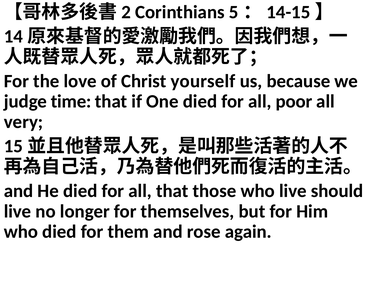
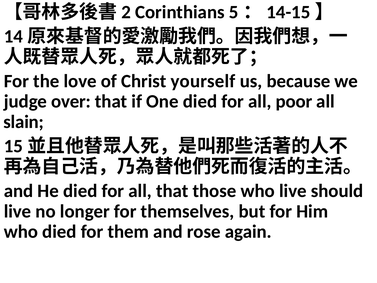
time: time -> over
very: very -> slain
